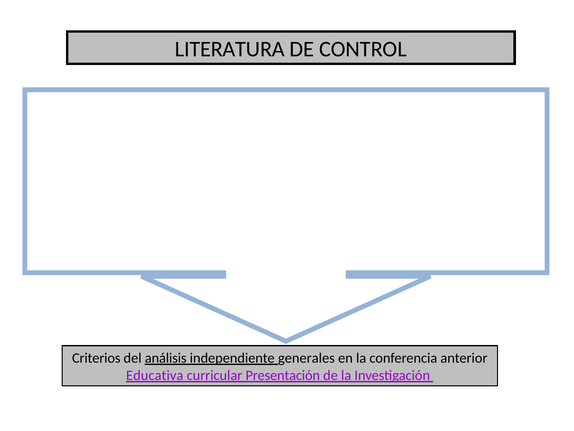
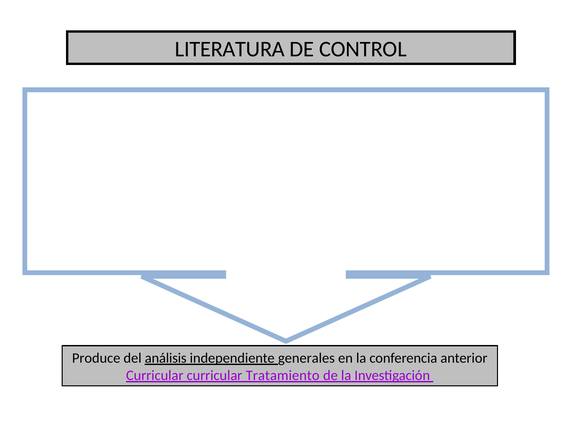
Criterios: Criterios -> Produce
Educativa at (155, 375): Educativa -> Curricular
Presentación: Presentación -> Tratamiento
